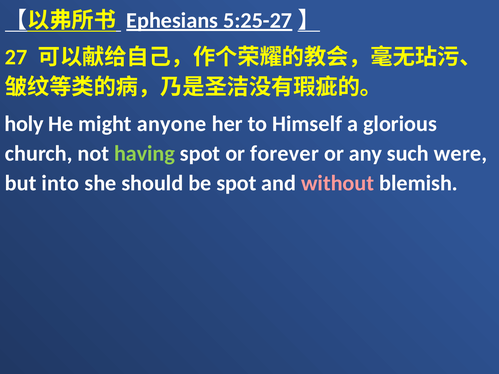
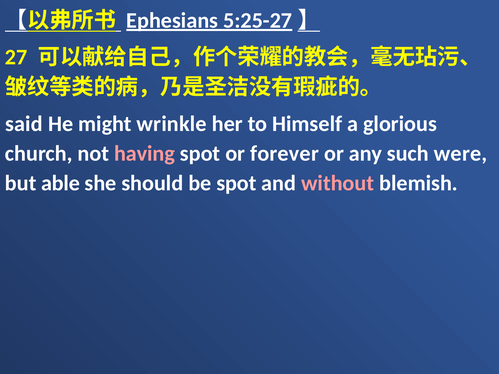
holy: holy -> said
anyone: anyone -> wrinkle
having colour: light green -> pink
into: into -> able
